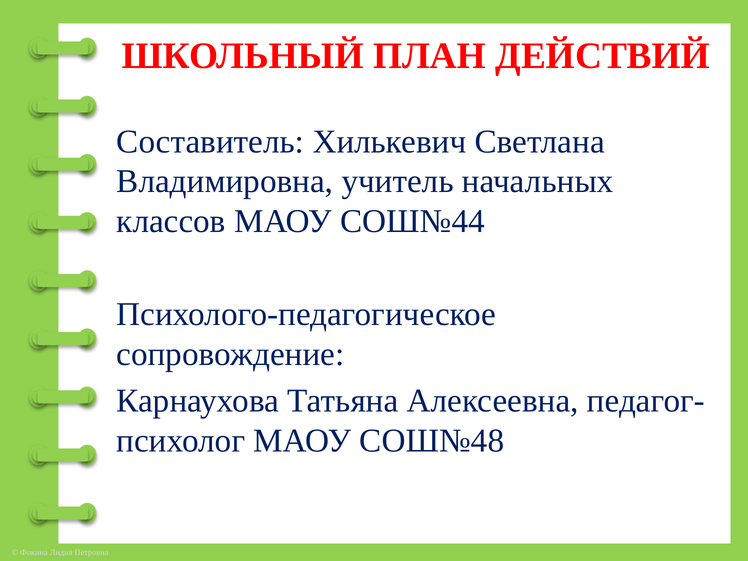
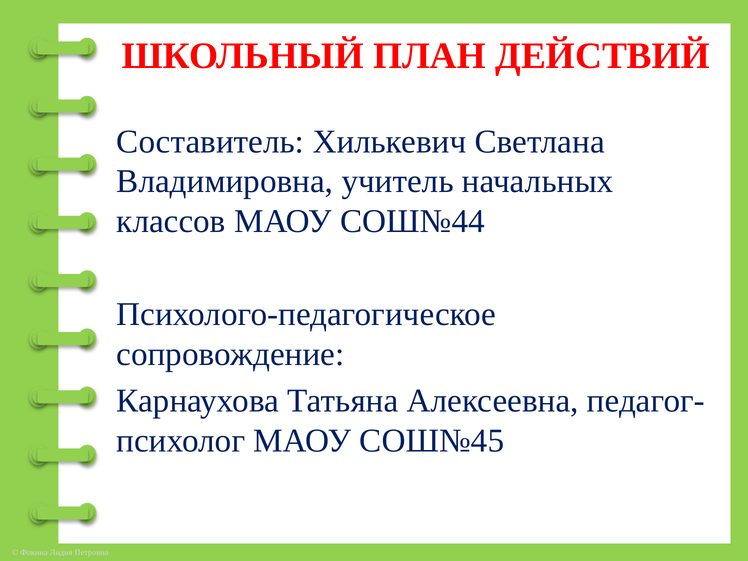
СОШ№48: СОШ№48 -> СОШ№45
